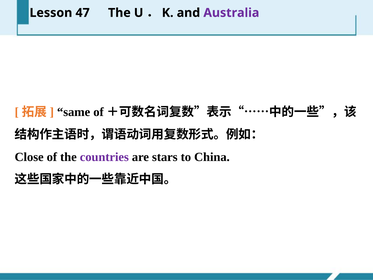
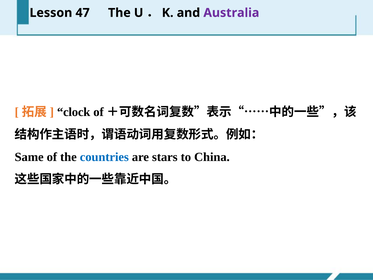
same: same -> clock
Close: Close -> Same
countries colour: purple -> blue
